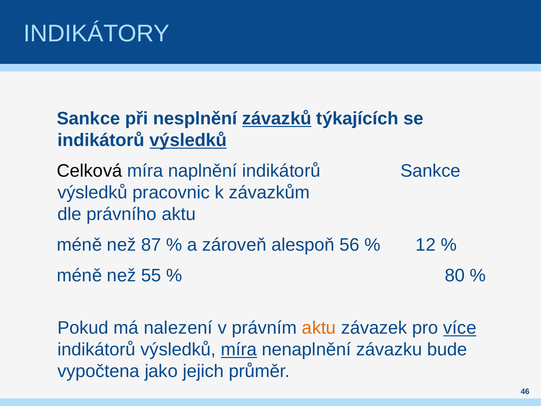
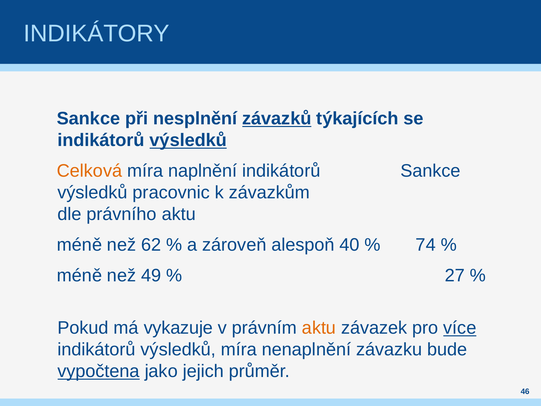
Celková colour: black -> orange
87: 87 -> 62
56: 56 -> 40
12: 12 -> 74
55: 55 -> 49
80: 80 -> 27
nalezení: nalezení -> vykazuje
míra at (239, 349) underline: present -> none
vypočtena underline: none -> present
